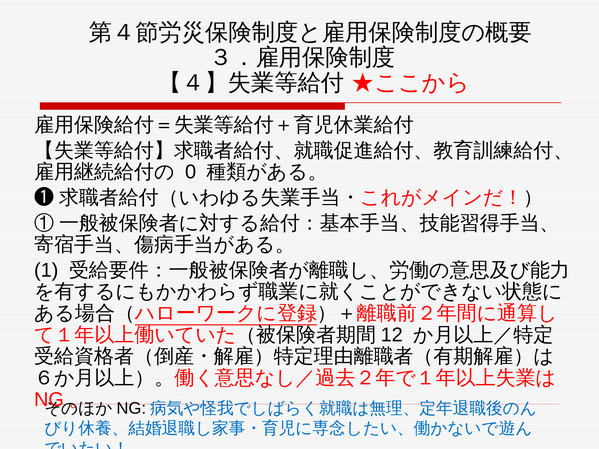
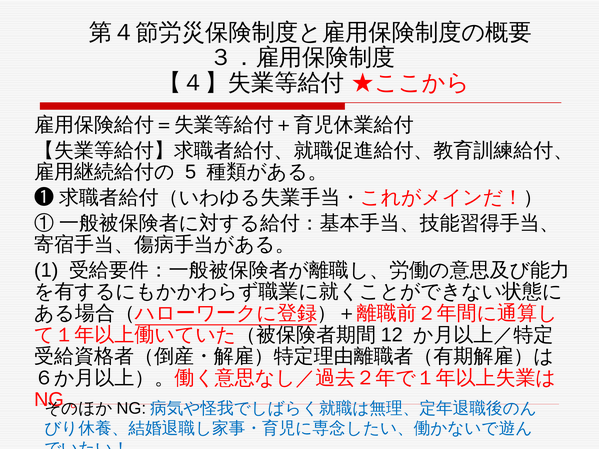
0: 0 -> 5
